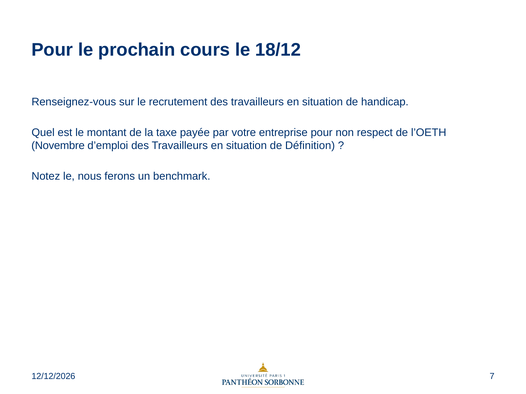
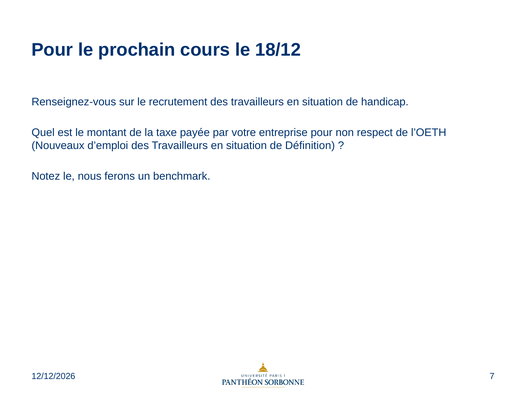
Novembre: Novembre -> Nouveaux
